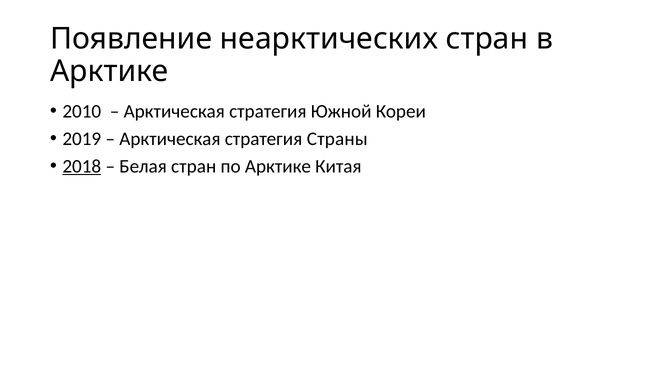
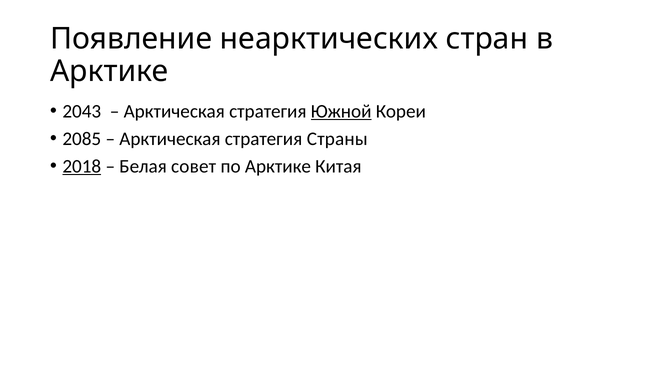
2010: 2010 -> 2043
Южной underline: none -> present
2019: 2019 -> 2085
Белая стран: стран -> совет
